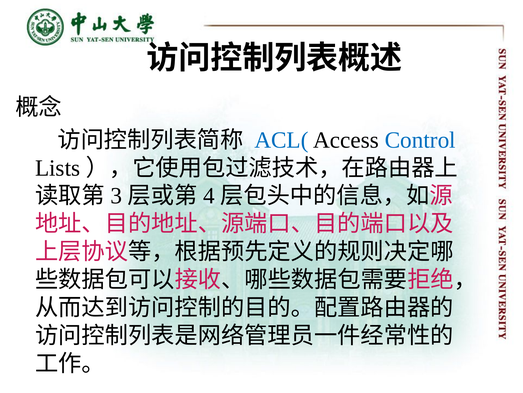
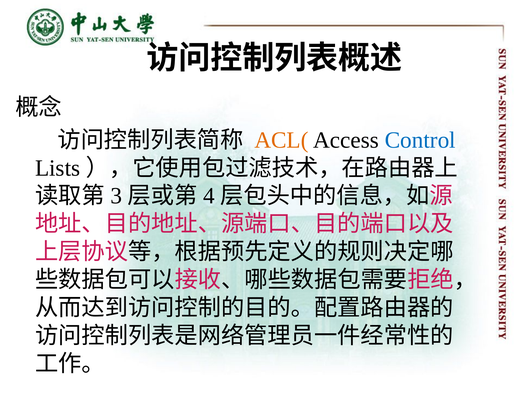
ACL( colour: blue -> orange
